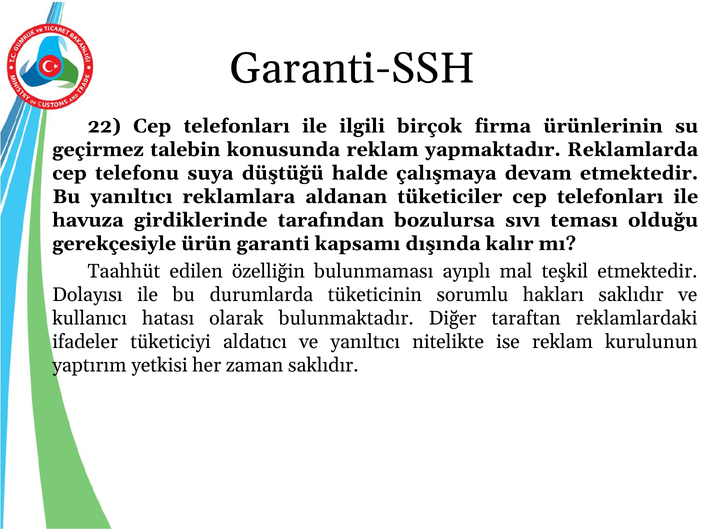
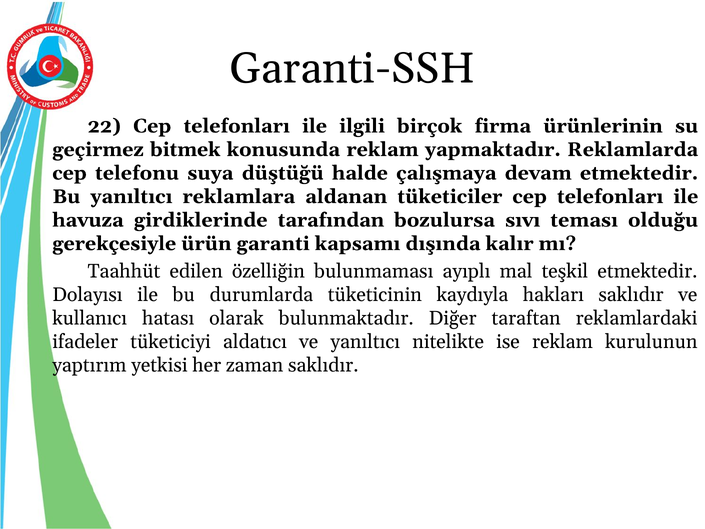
talebin: talebin -> bitmek
sorumlu: sorumlu -> kaydıyla
